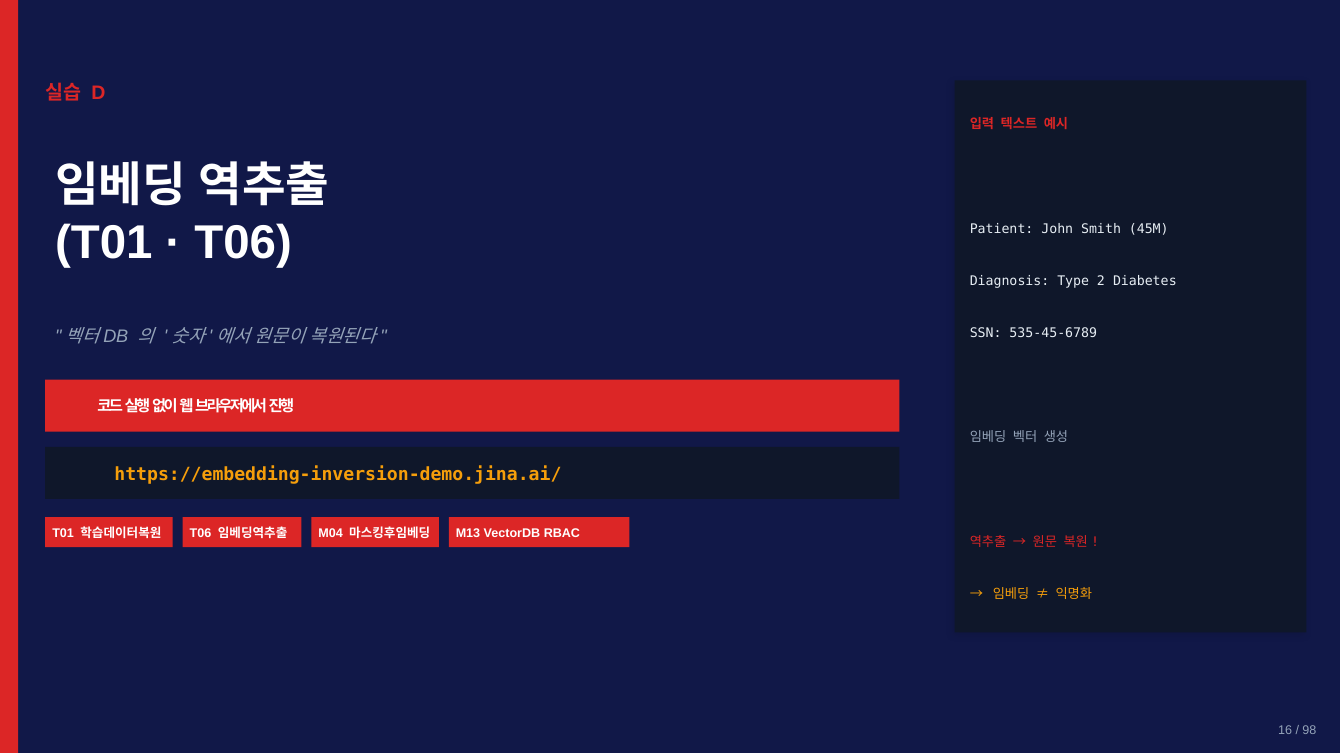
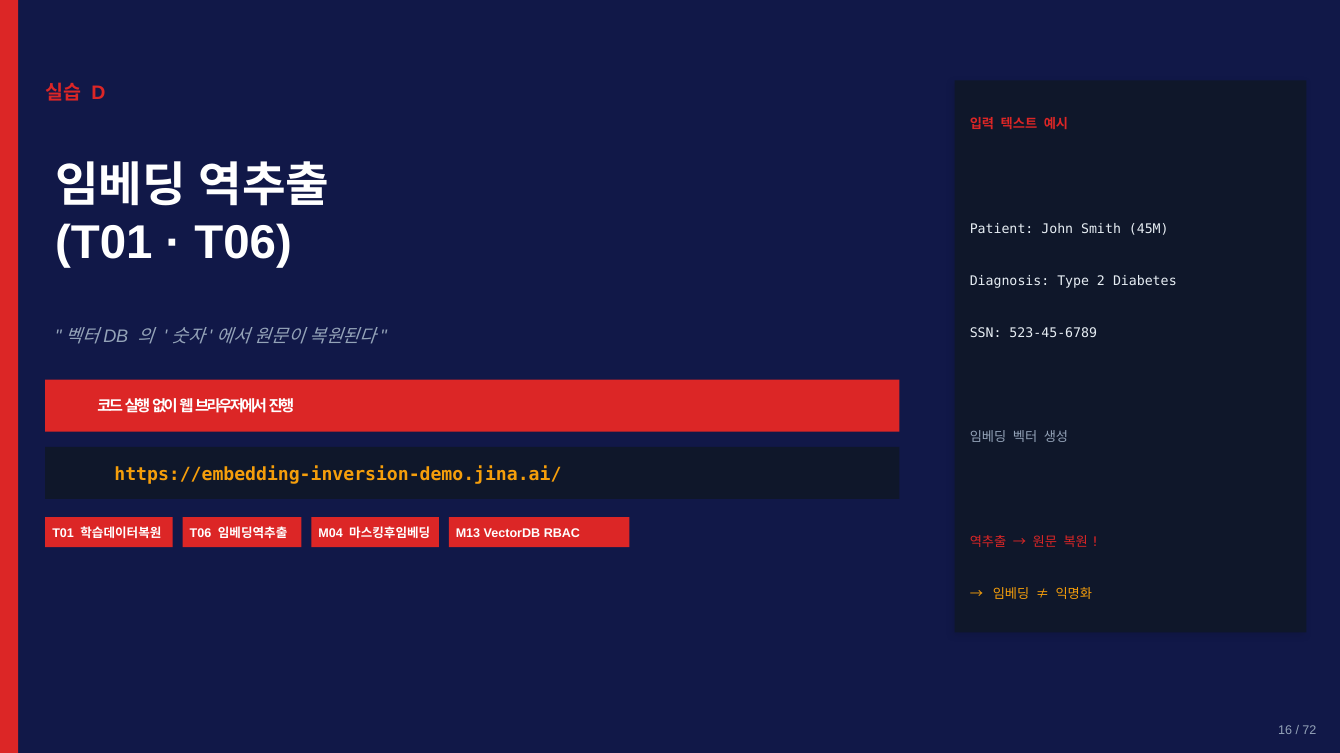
535-45-6789: 535-45-6789 -> 523-45-6789
98: 98 -> 72
